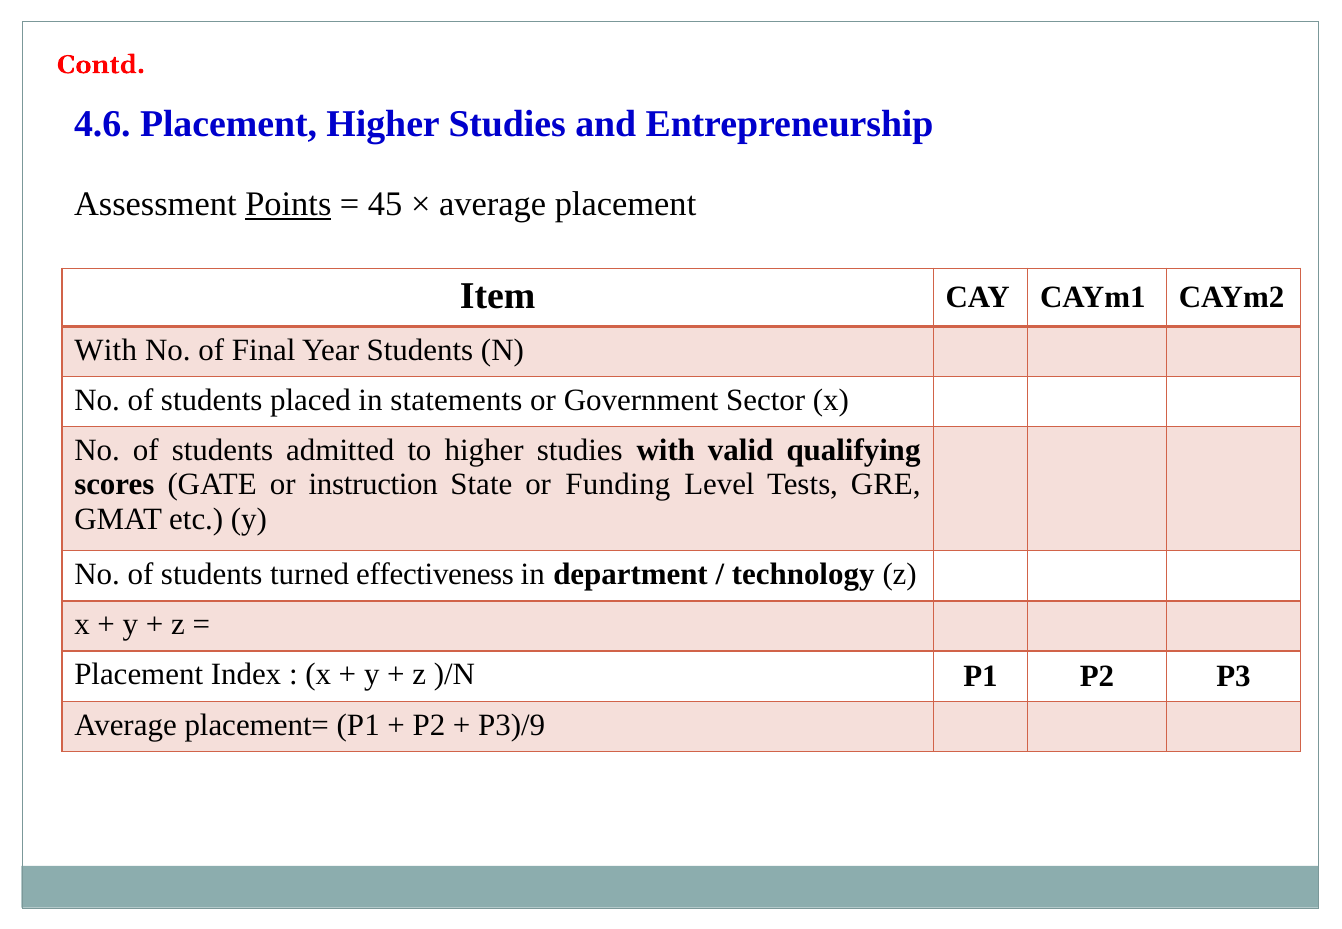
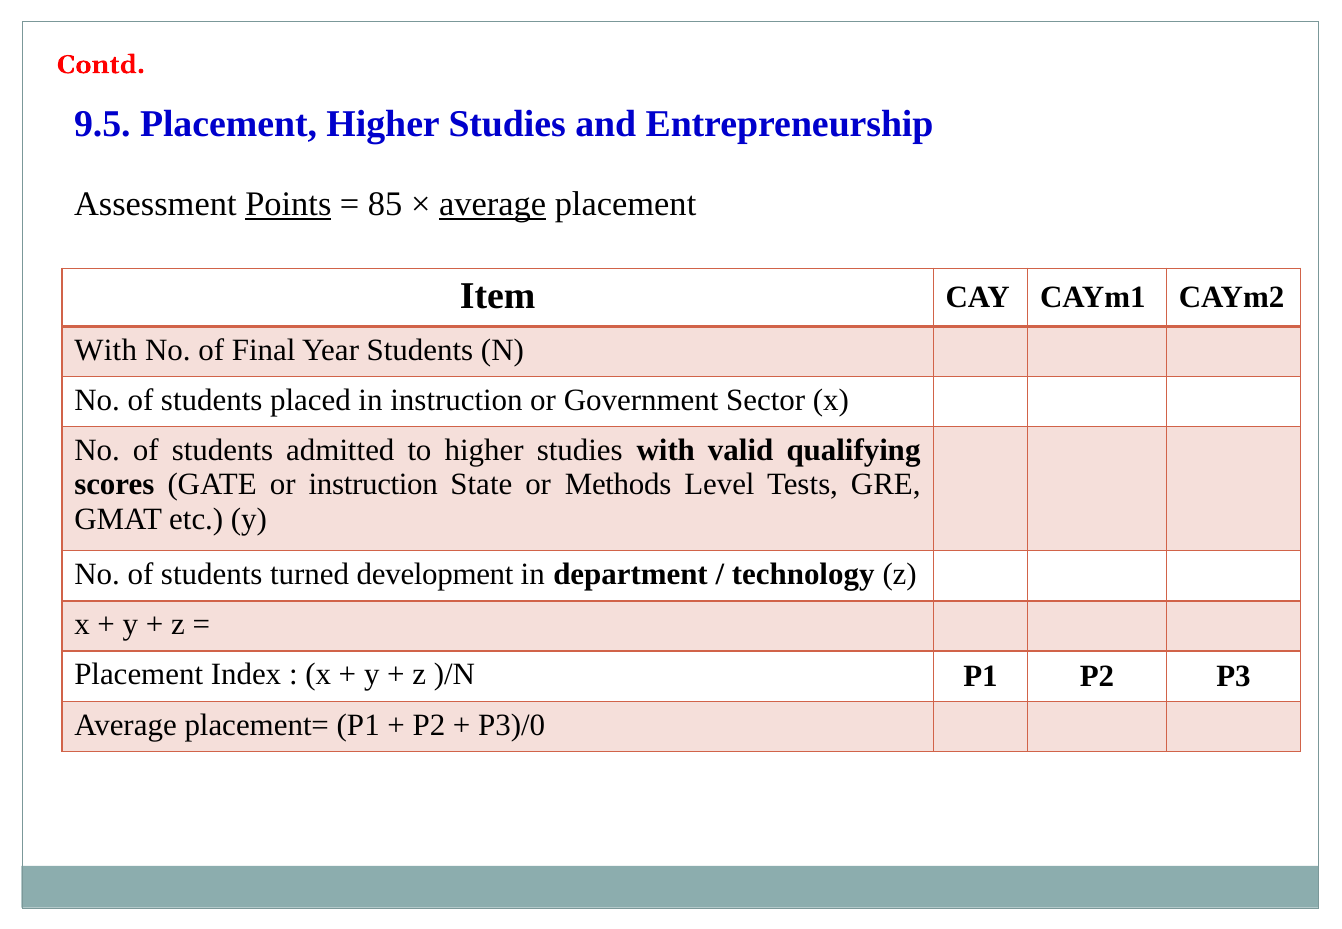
4.6: 4.6 -> 9.5
45: 45 -> 85
average at (493, 205) underline: none -> present
in statements: statements -> instruction
Funding: Funding -> Methods
effectiveness: effectiveness -> development
P3)/9: P3)/9 -> P3)/0
